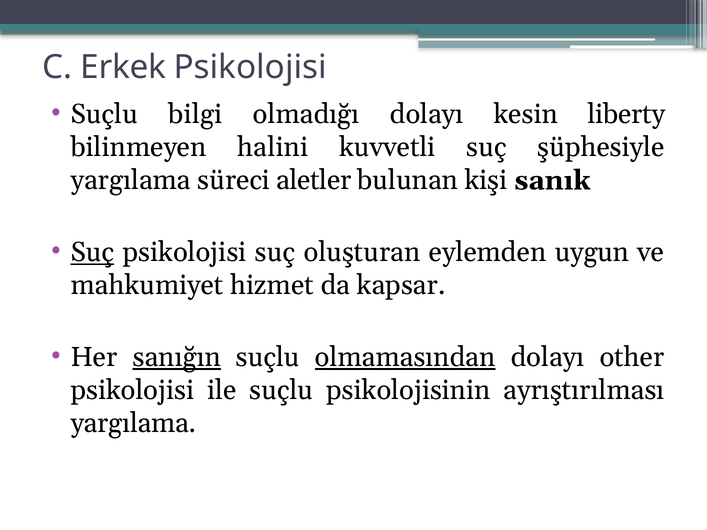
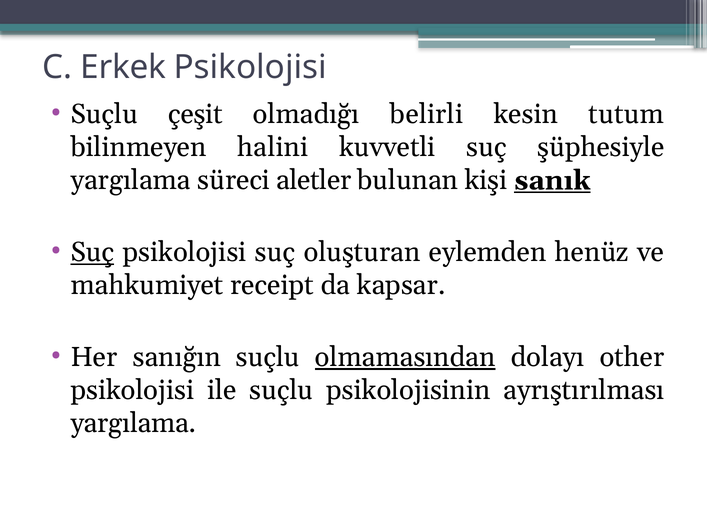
bilgi: bilgi -> çeşit
olmadığı dolayı: dolayı -> belirli
liberty: liberty -> tutum
sanık underline: none -> present
uygun: uygun -> henüz
hizmet: hizmet -> receipt
sanığın underline: present -> none
